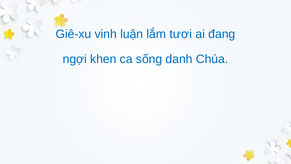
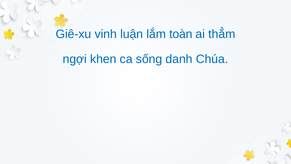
tươi: tươi -> toàn
đang: đang -> thẳm
